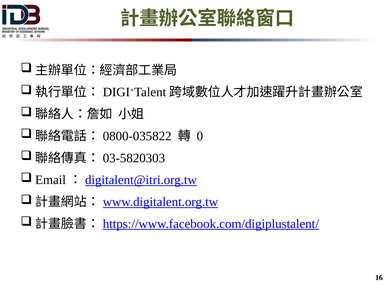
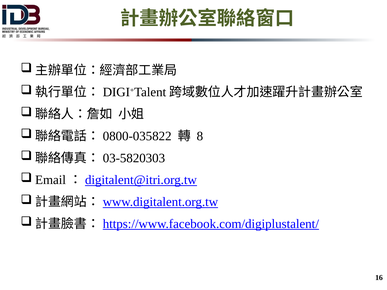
0: 0 -> 8
